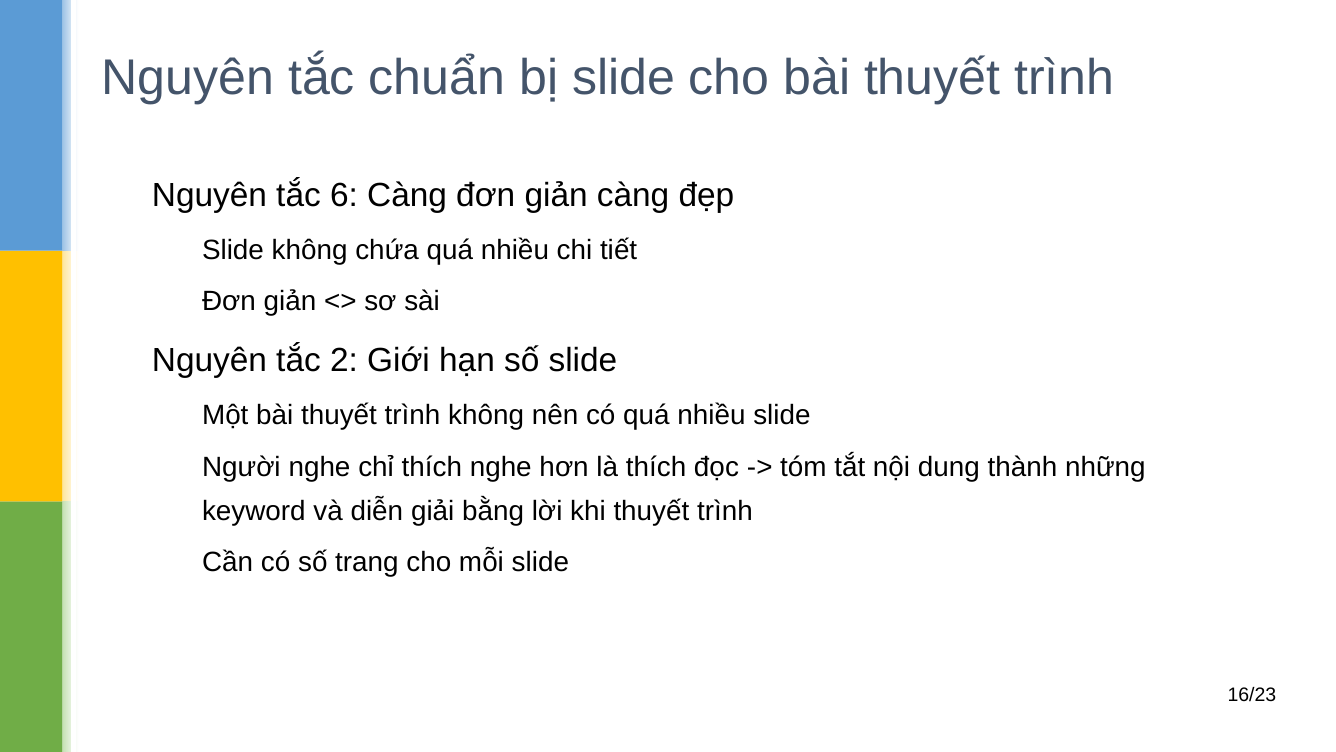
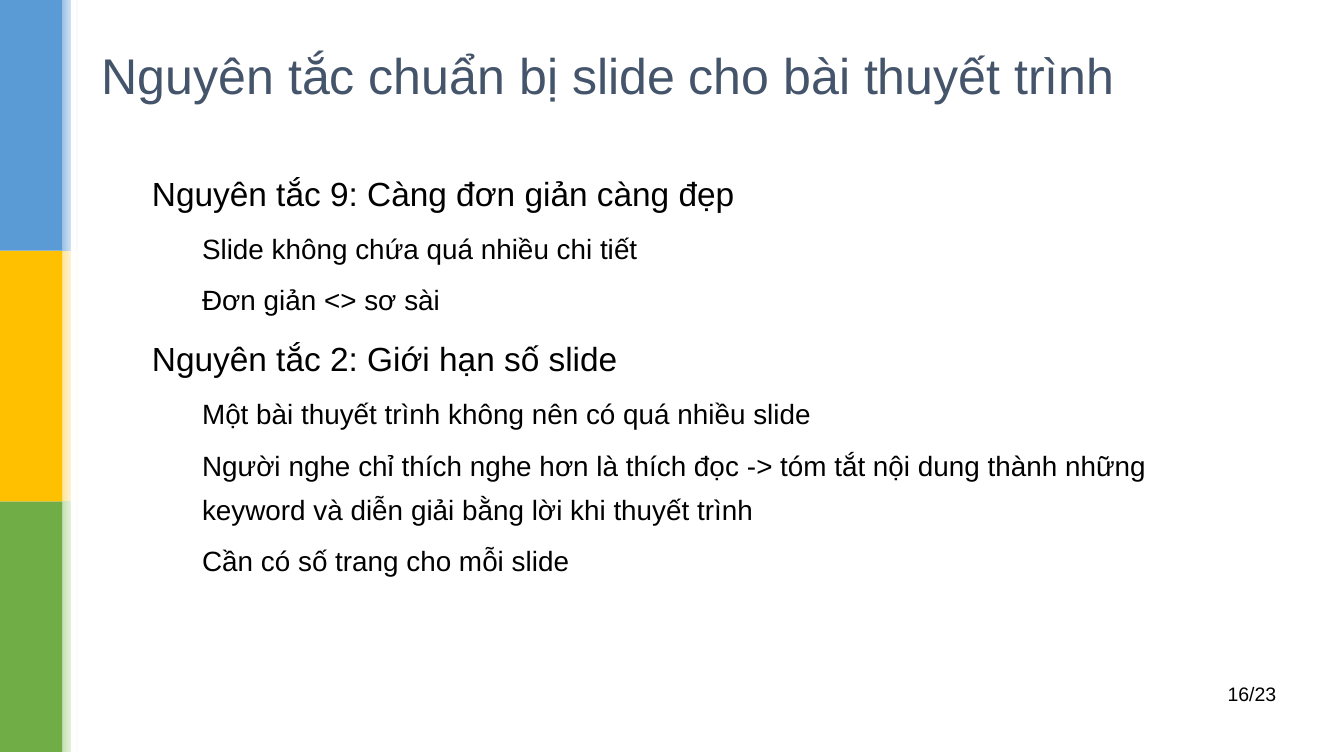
6: 6 -> 9
